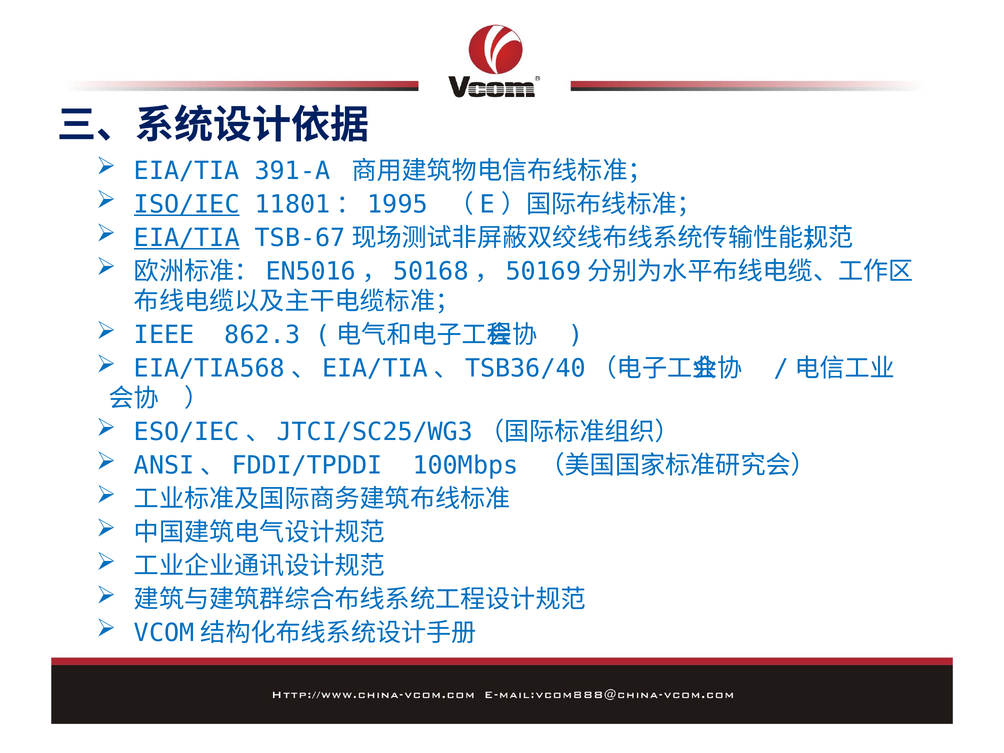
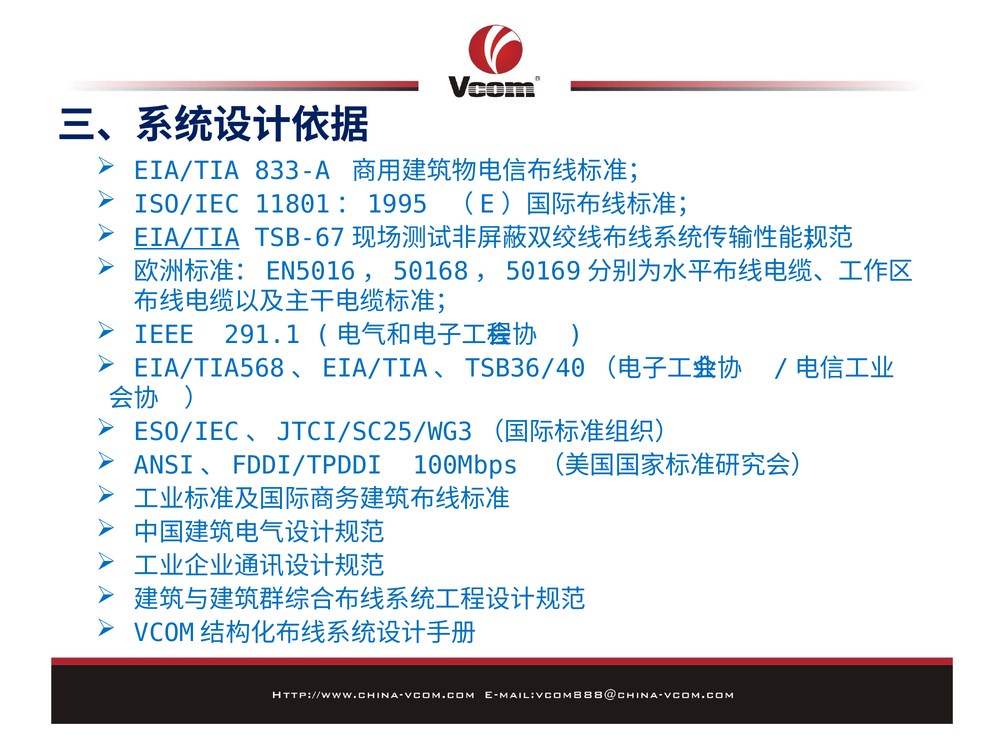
391-A: 391-A -> 833-A
ISO/IEC underline: present -> none
862.3: 862.3 -> 291.1
